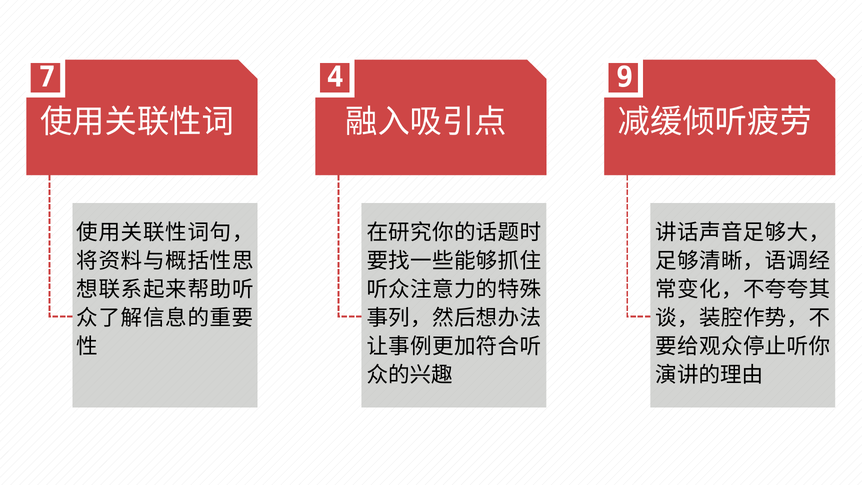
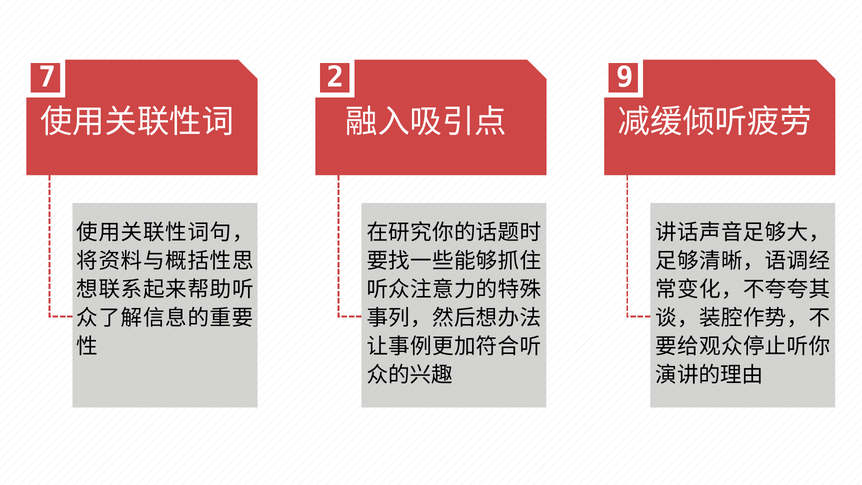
4: 4 -> 2
